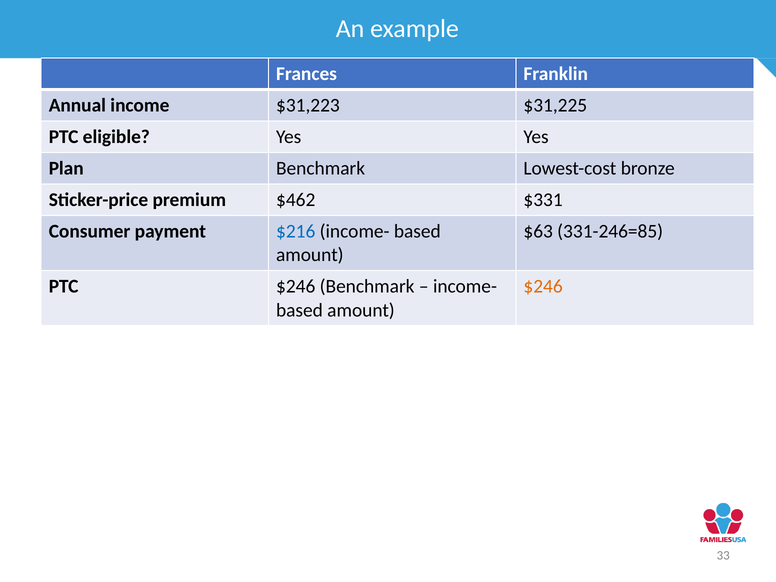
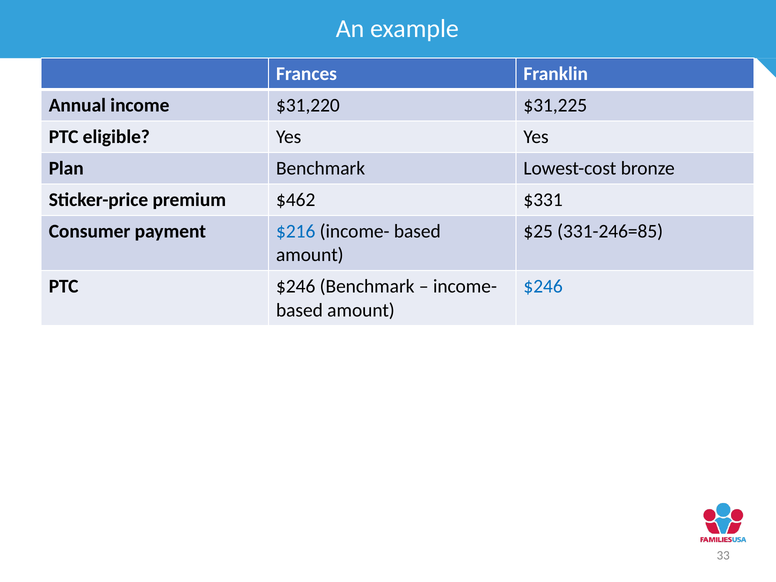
$31,223: $31,223 -> $31,220
$63: $63 -> $25
$246 at (543, 286) colour: orange -> blue
